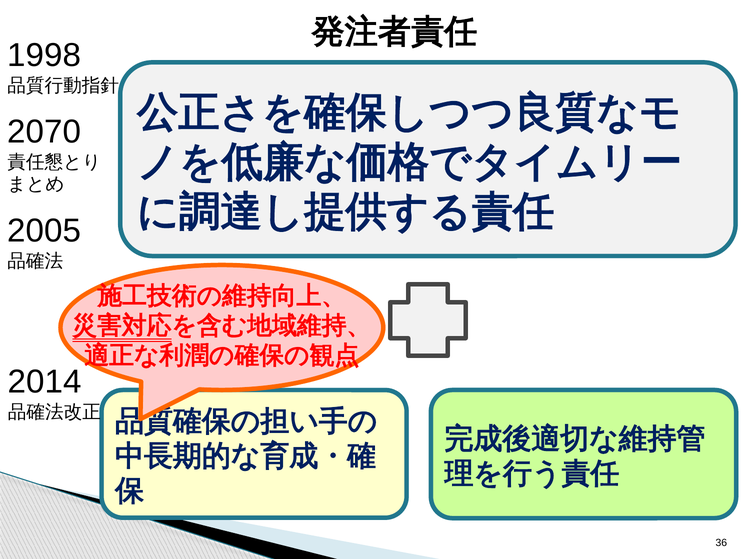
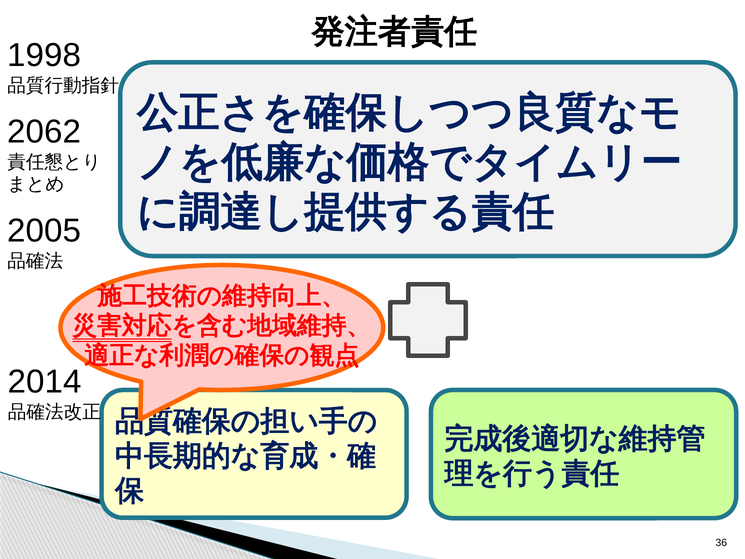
2070: 2070 -> 2062
